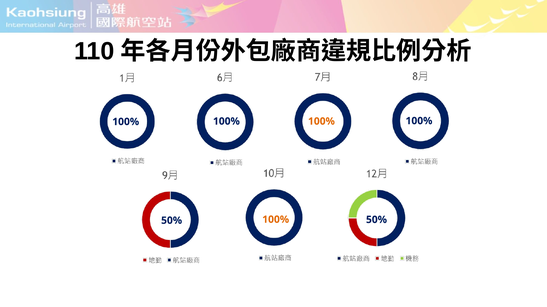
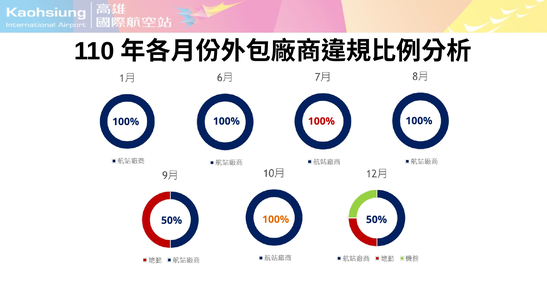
100% at (321, 122) colour: orange -> red
